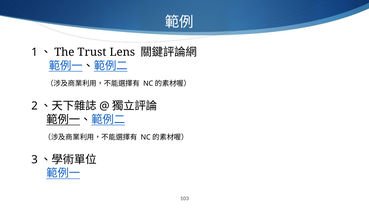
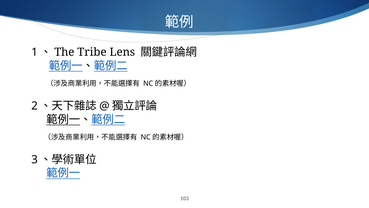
Trust: Trust -> Tribe
